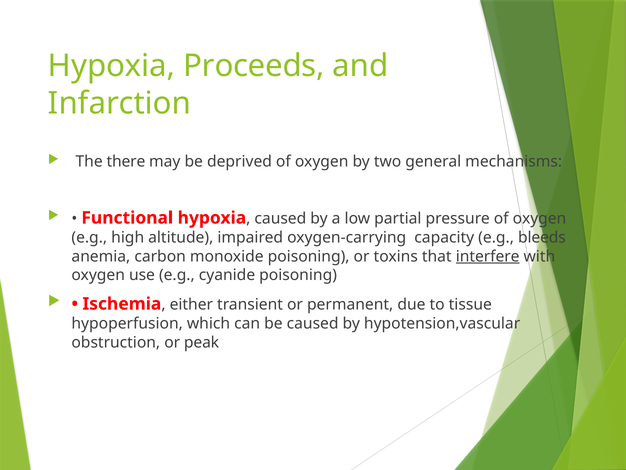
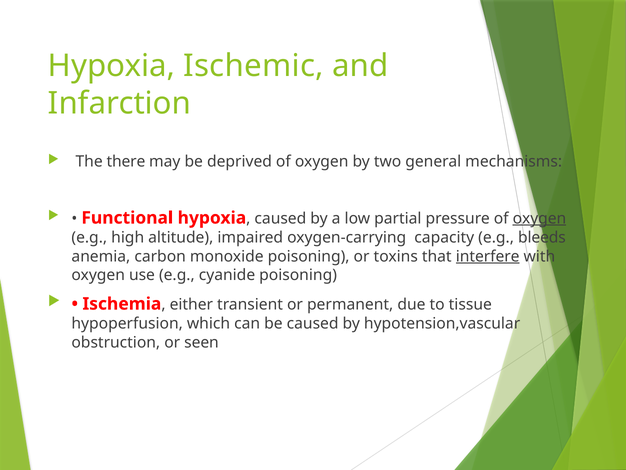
Proceeds: Proceeds -> Ischemic
oxygen at (539, 218) underline: none -> present
peak: peak -> seen
